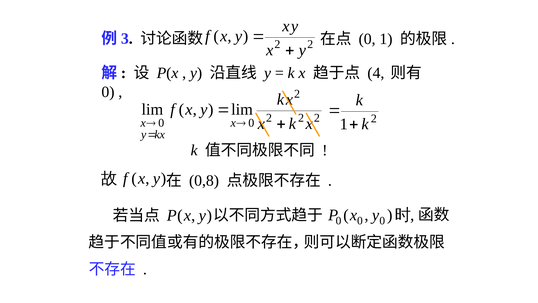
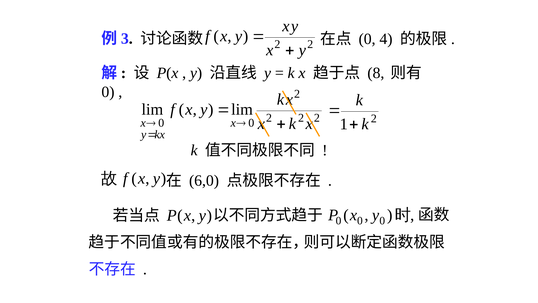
0 1: 1 -> 4
4: 4 -> 8
0,8: 0,8 -> 6,0
